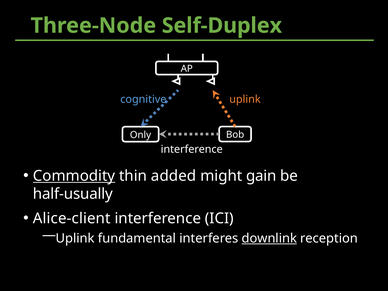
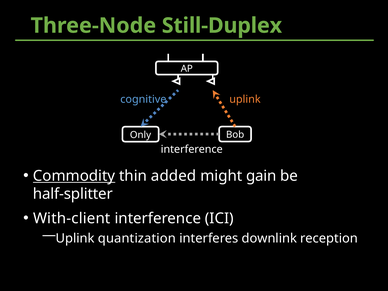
Self-Duplex: Self-Duplex -> Still-Duplex
half-usually: half-usually -> half-splitter
Alice-client: Alice-client -> With-client
fundamental: fundamental -> quantization
downlink underline: present -> none
